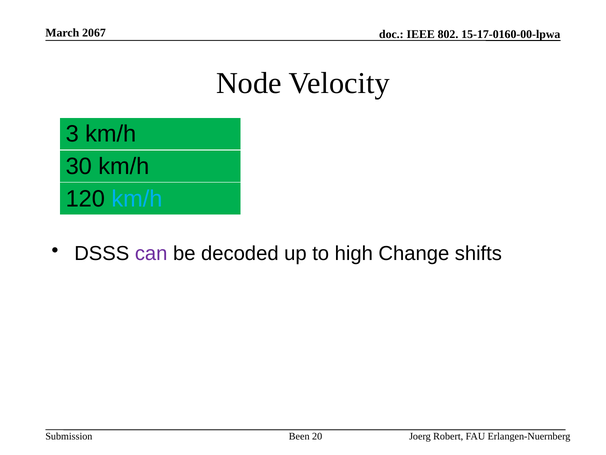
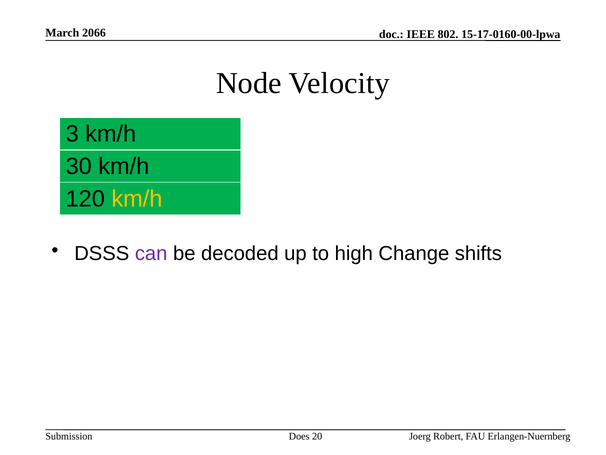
2067: 2067 -> 2066
km/h at (137, 199) colour: light blue -> yellow
Been: Been -> Does
